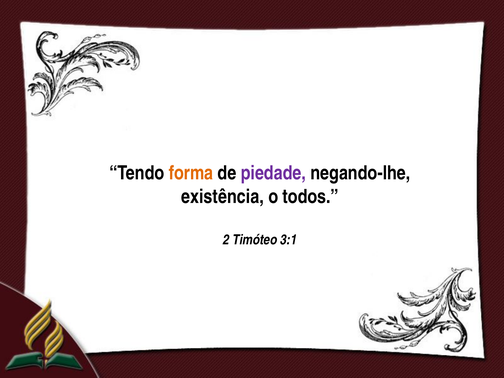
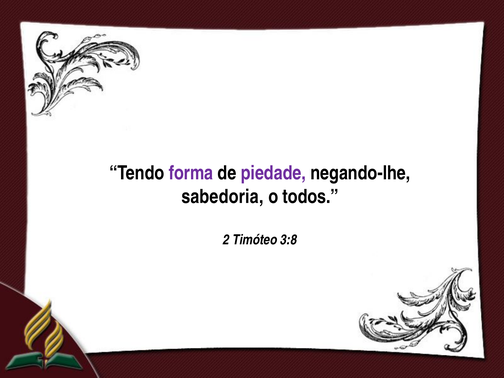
forma colour: orange -> purple
existência: existência -> sabedoria
3:1: 3:1 -> 3:8
